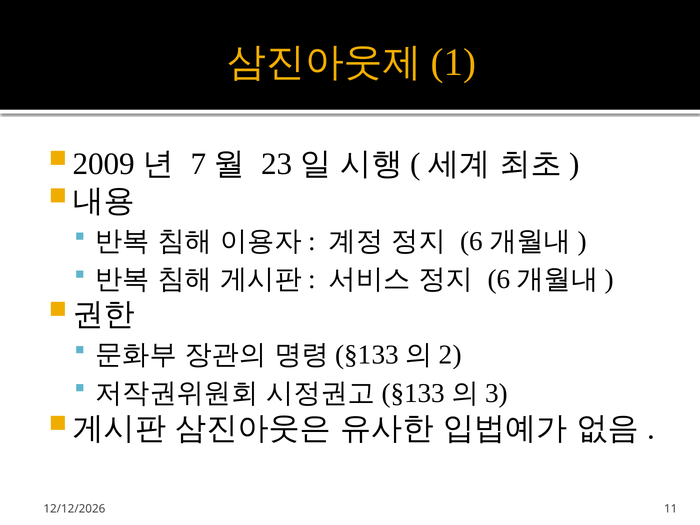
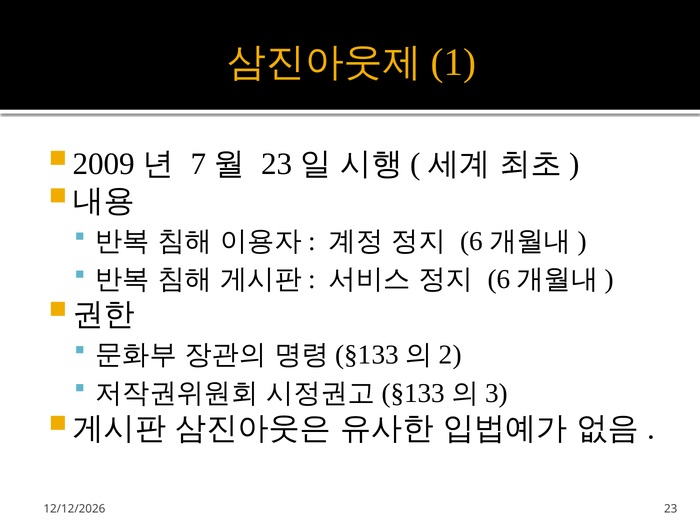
11 at (671, 509): 11 -> 23
